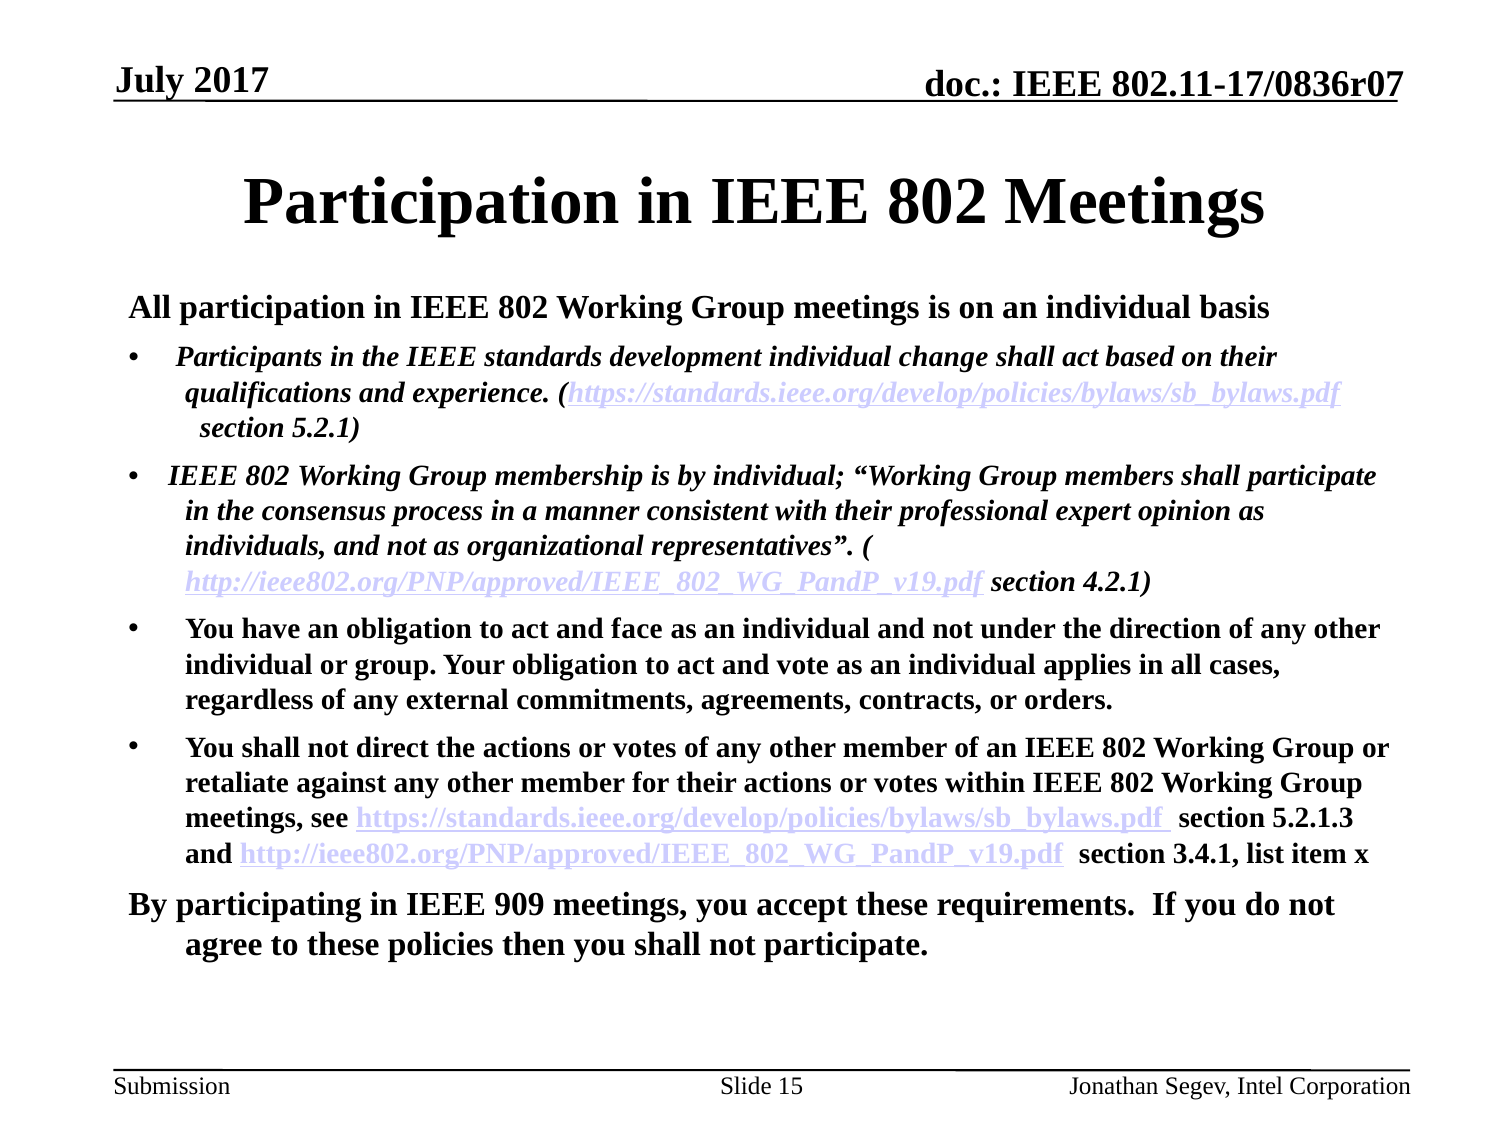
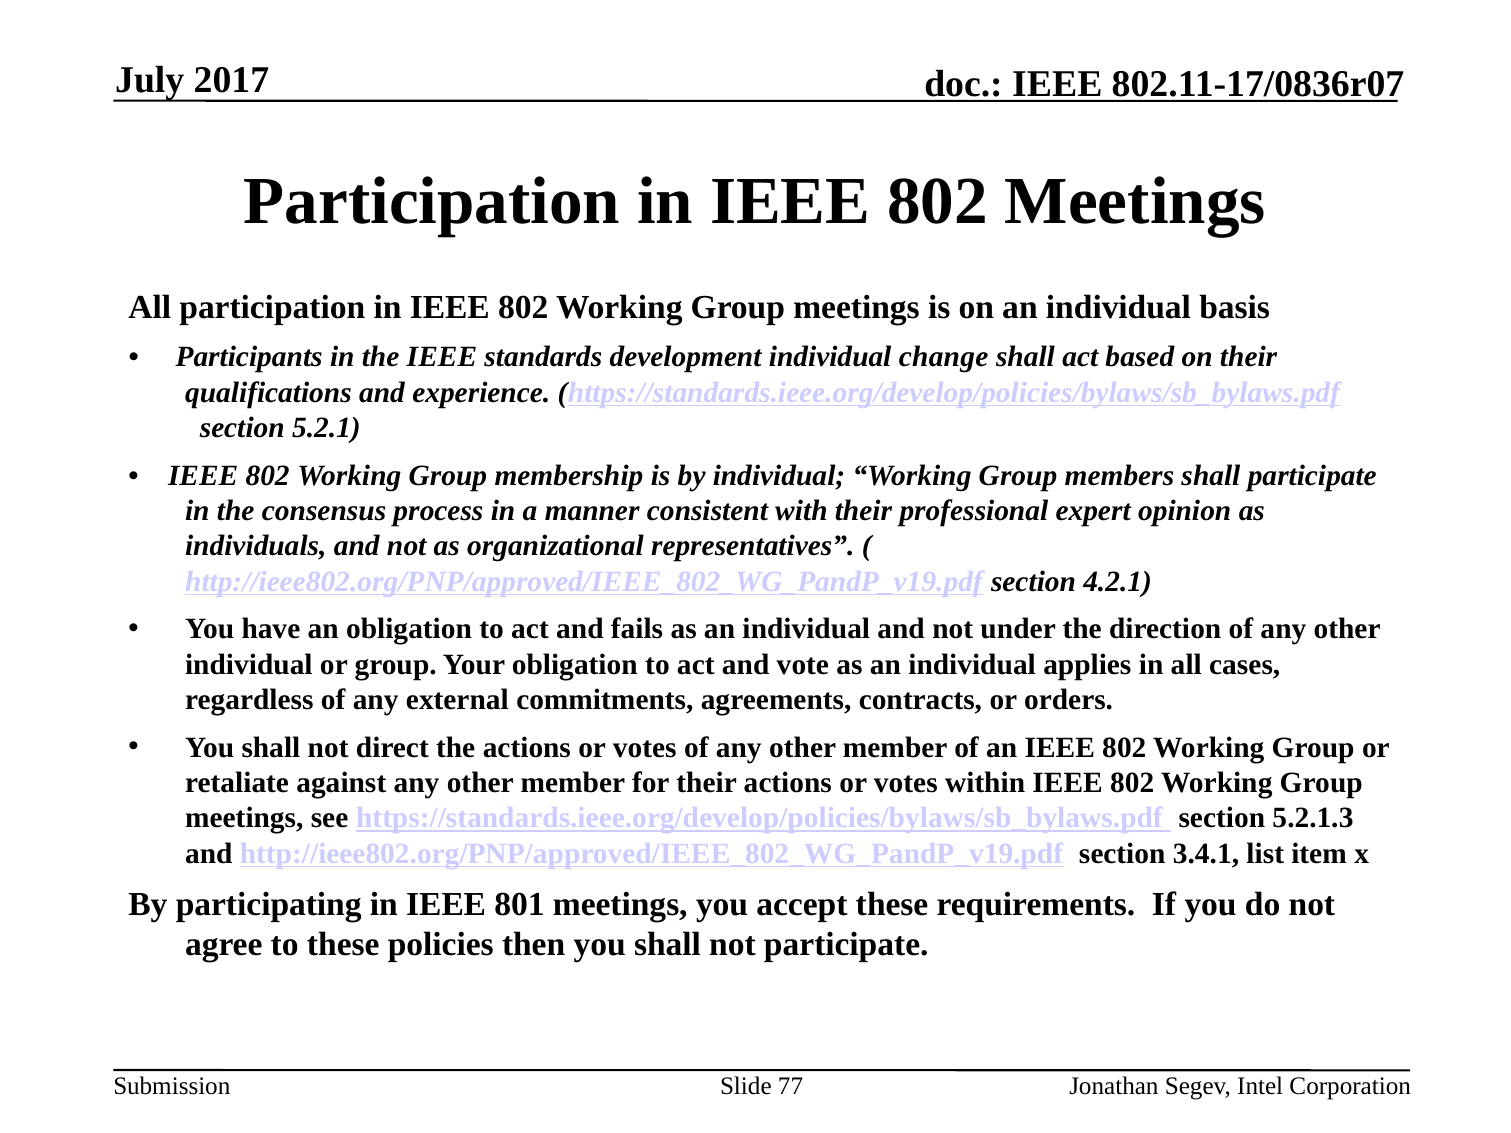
face: face -> fails
909: 909 -> 801
15: 15 -> 77
